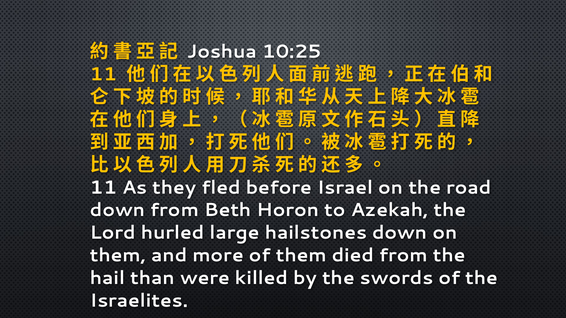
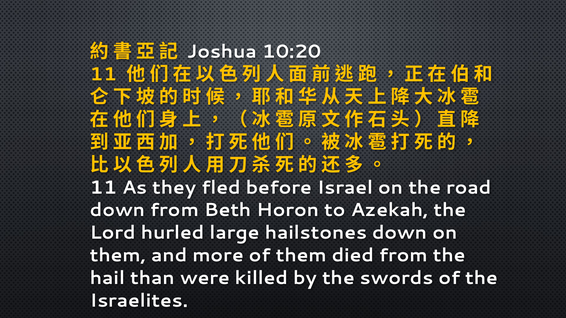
10:25: 10:25 -> 10:20
